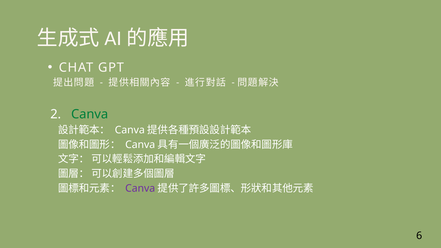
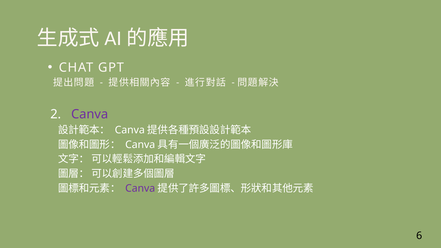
Canva at (90, 114) colour: green -> purple
